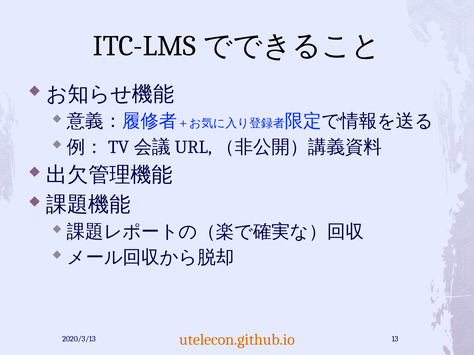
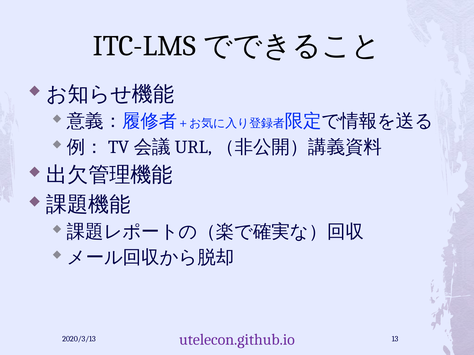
utelecon.github.io colour: orange -> purple
